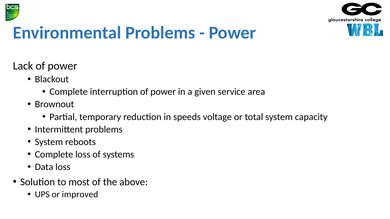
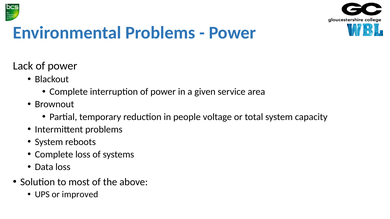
speeds: speeds -> people
